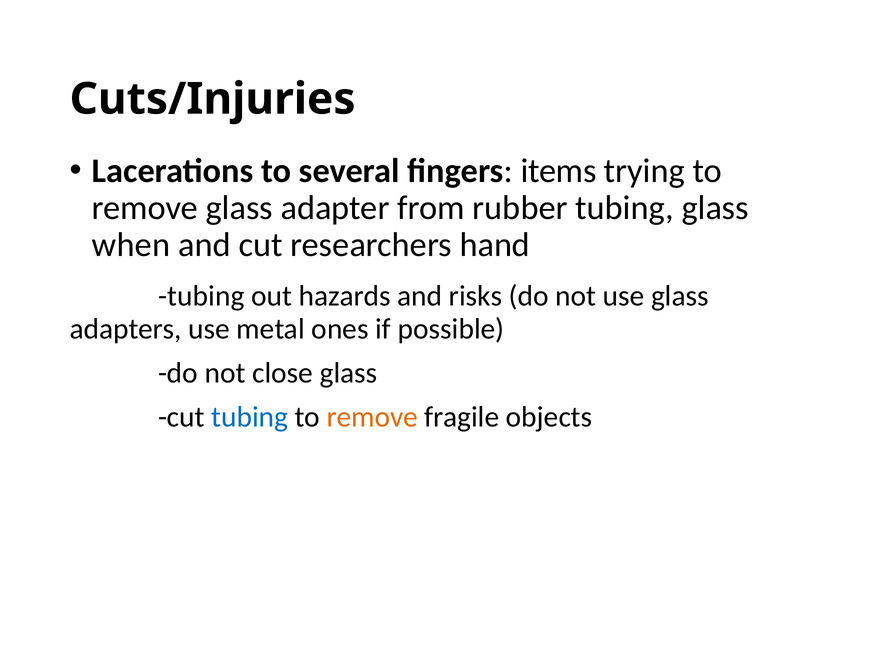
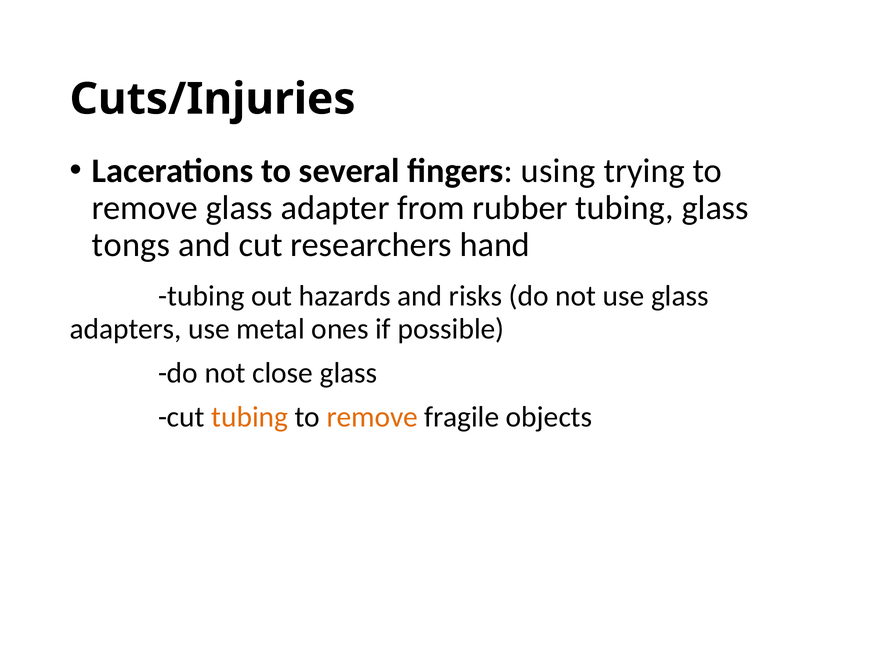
items: items -> using
when: when -> tongs
tubing at (250, 417) colour: blue -> orange
